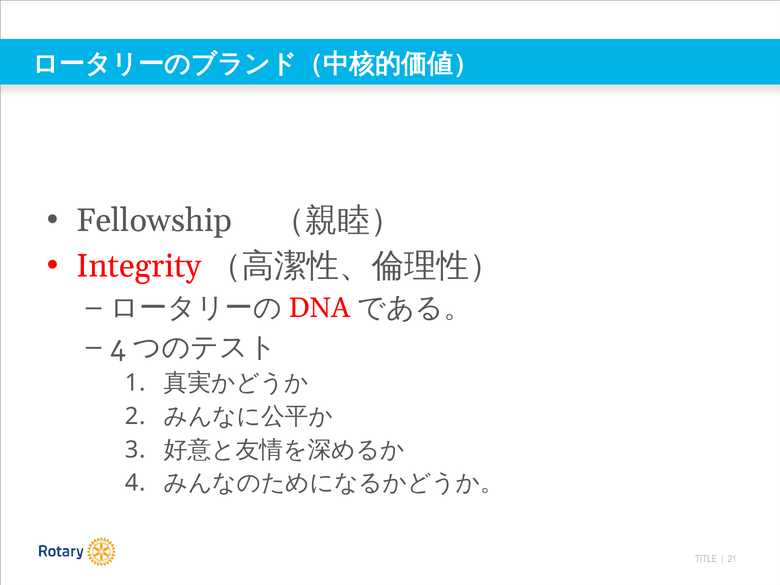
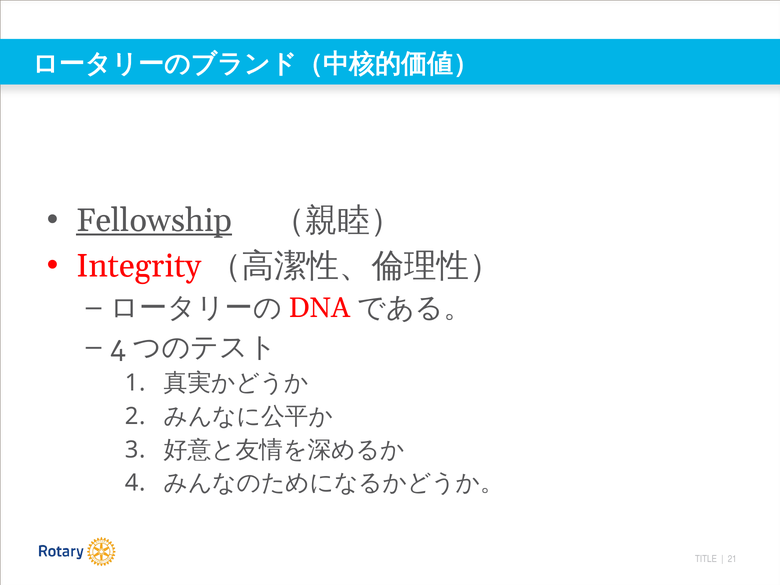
Fellowship underline: none -> present
